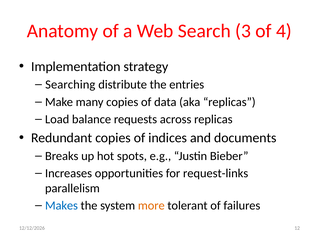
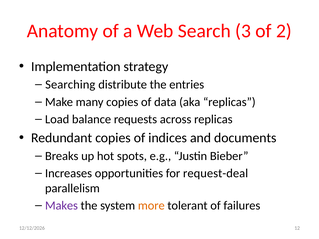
4: 4 -> 2
request-links: request-links -> request-deal
Makes colour: blue -> purple
